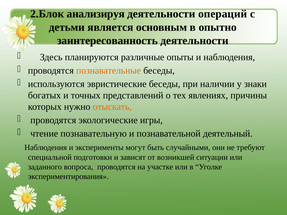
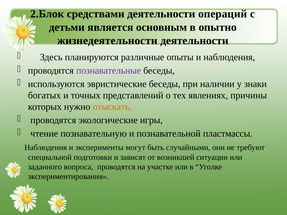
анализируя: анализируя -> средствами
заинтересованность: заинтересованность -> жизнедеятельности
познавательные colour: orange -> purple
деятельный: деятельный -> пластмассы
